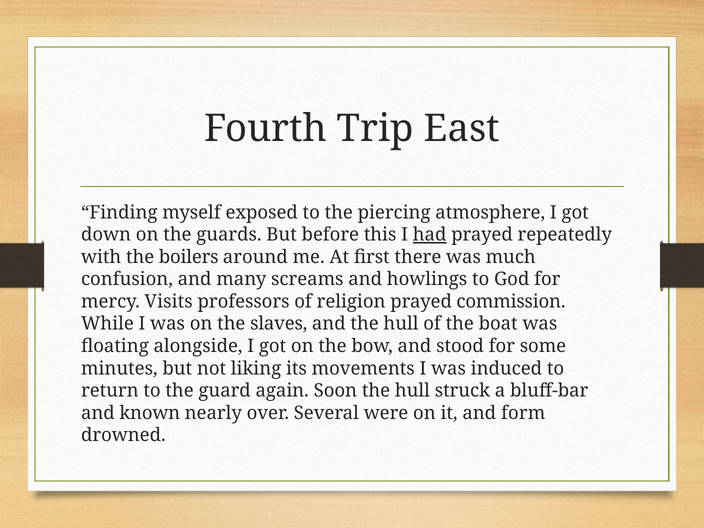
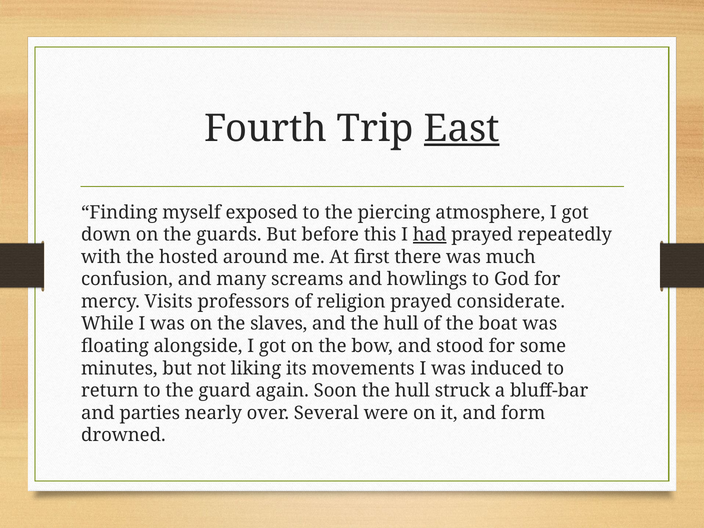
East underline: none -> present
boilers: boilers -> hosted
commission: commission -> considerate
known: known -> parties
